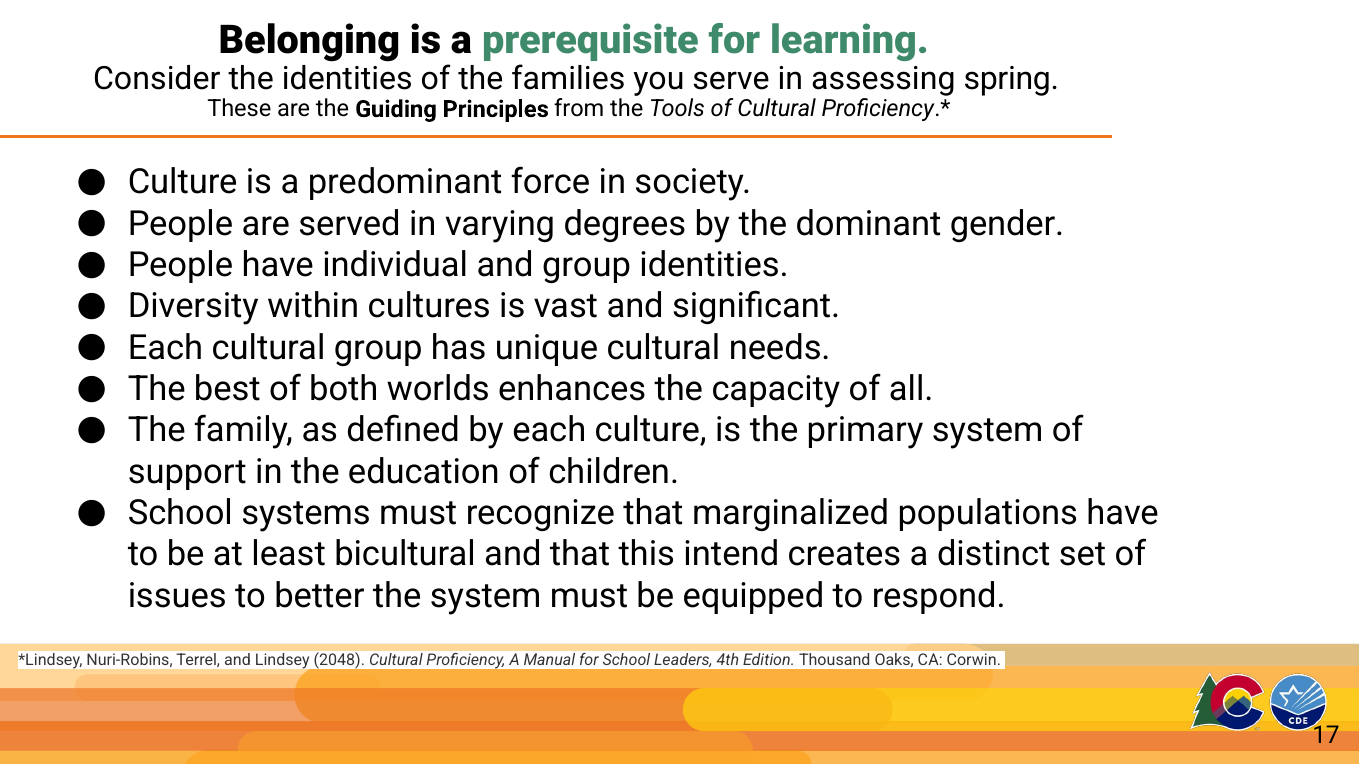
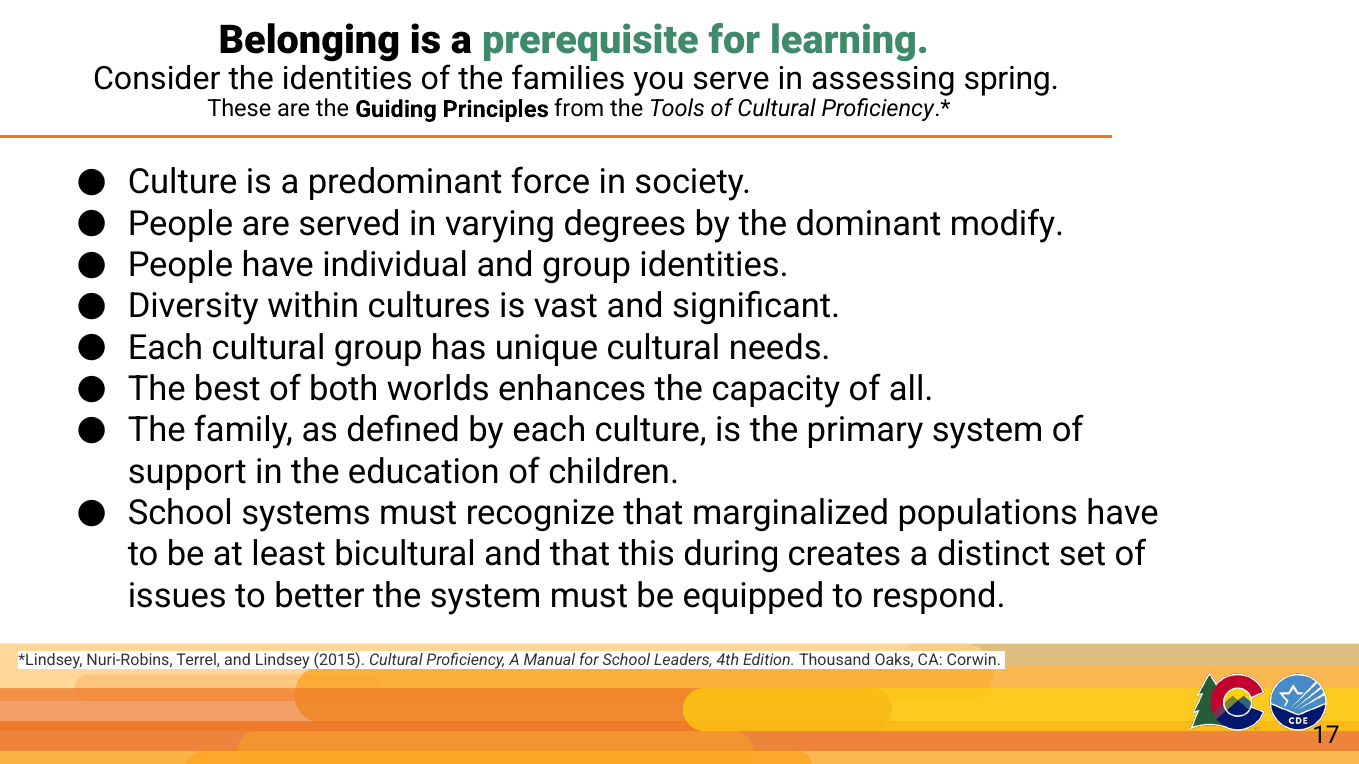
gender: gender -> modify
intend: intend -> during
2048: 2048 -> 2015
